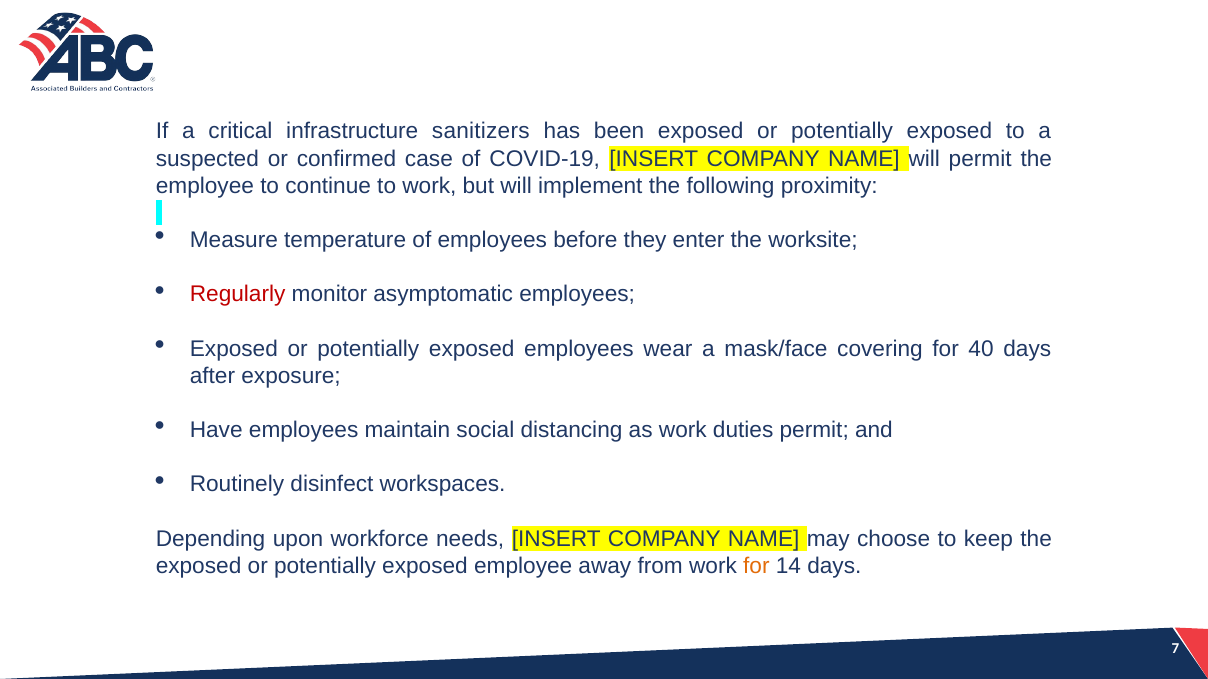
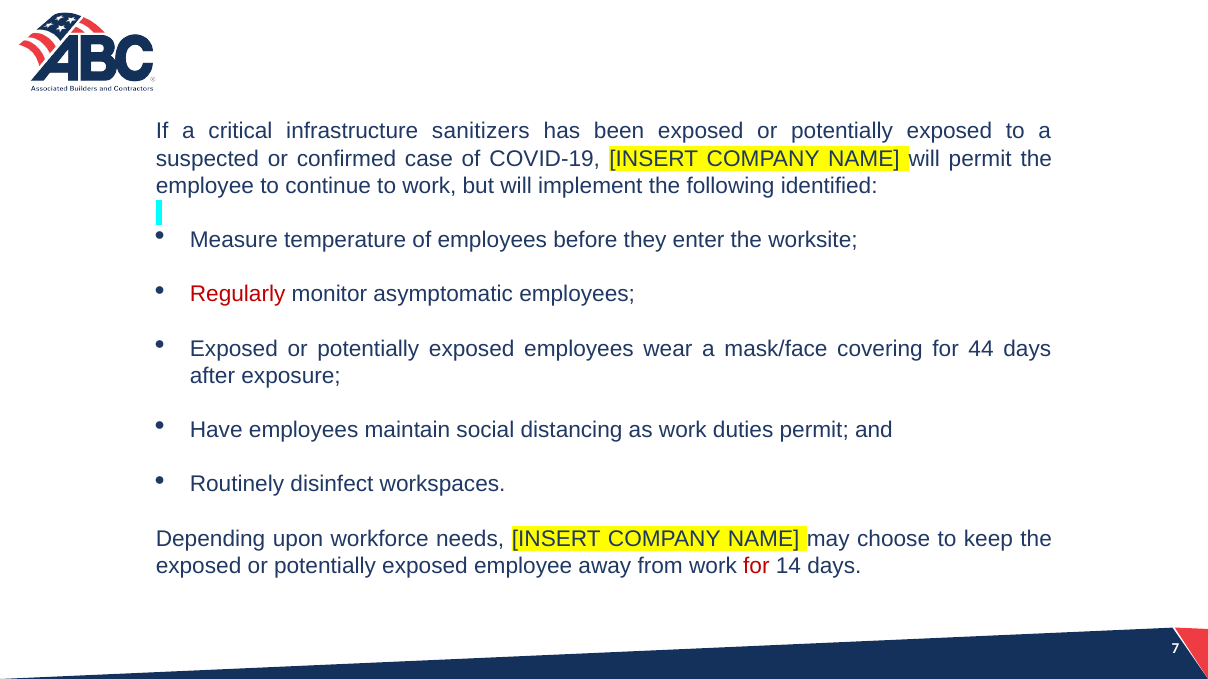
proximity: proximity -> identified
40: 40 -> 44
for at (756, 566) colour: orange -> red
